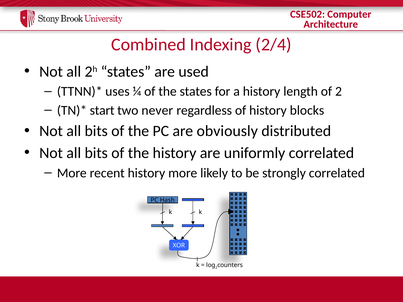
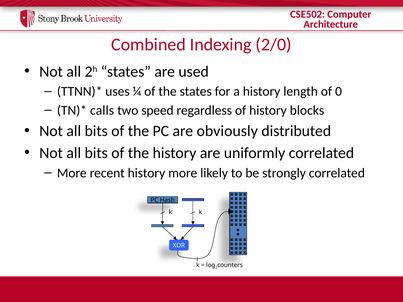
2/4: 2/4 -> 2/0
of 2: 2 -> 0
start: start -> calls
never: never -> speed
